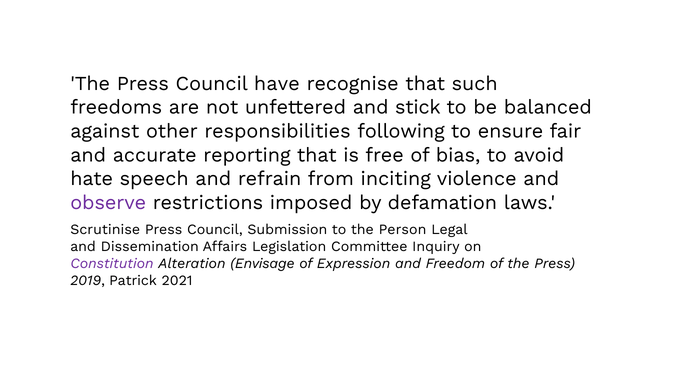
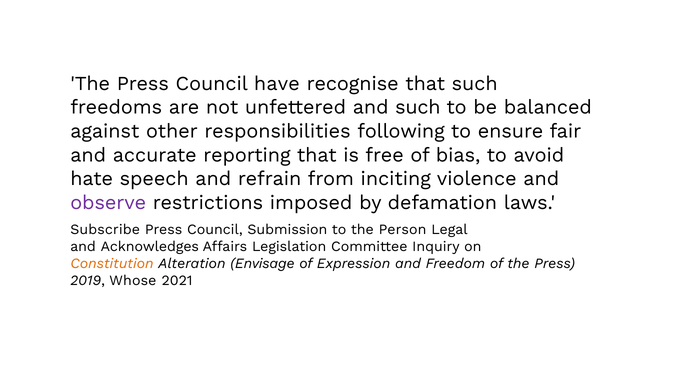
and stick: stick -> such
Scrutinise: Scrutinise -> Subscribe
Dissemination: Dissemination -> Acknowledges
Constitution colour: purple -> orange
Patrick: Patrick -> Whose
